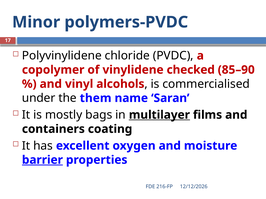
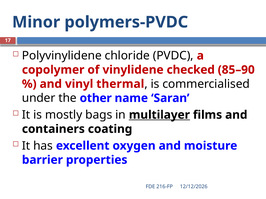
alcohols: alcohols -> thermal
them: them -> other
barrier underline: present -> none
